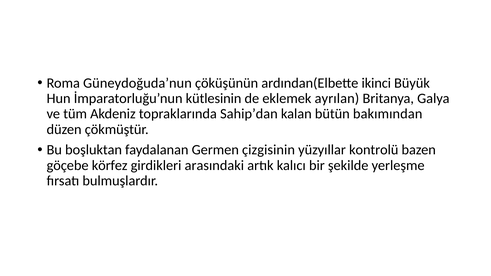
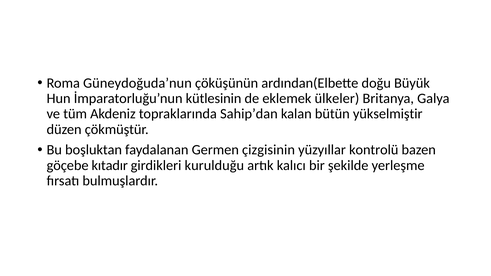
ikinci: ikinci -> doğu
ayrılan: ayrılan -> ülkeler
bakımından: bakımından -> yükselmiştir
körfez: körfez -> kıtadır
arasındaki: arasındaki -> kurulduğu
